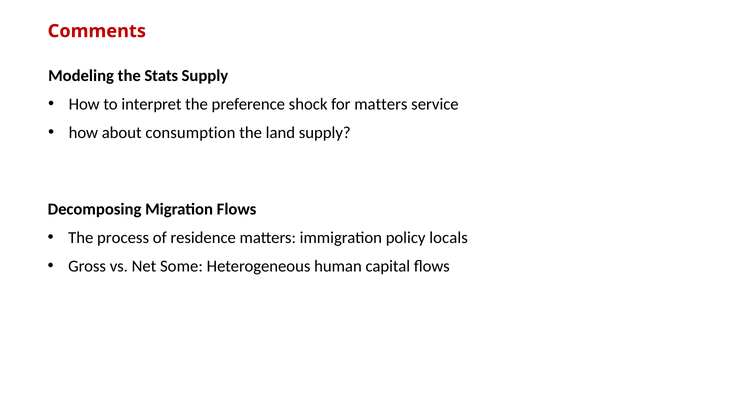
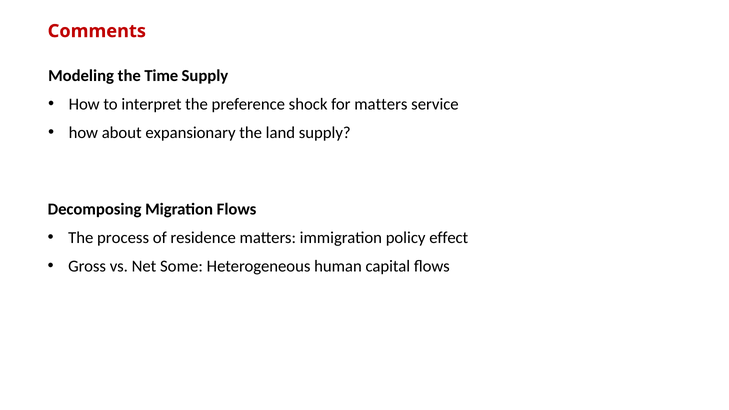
Stats: Stats -> Time
consumption: consumption -> expansionary
locals: locals -> effect
